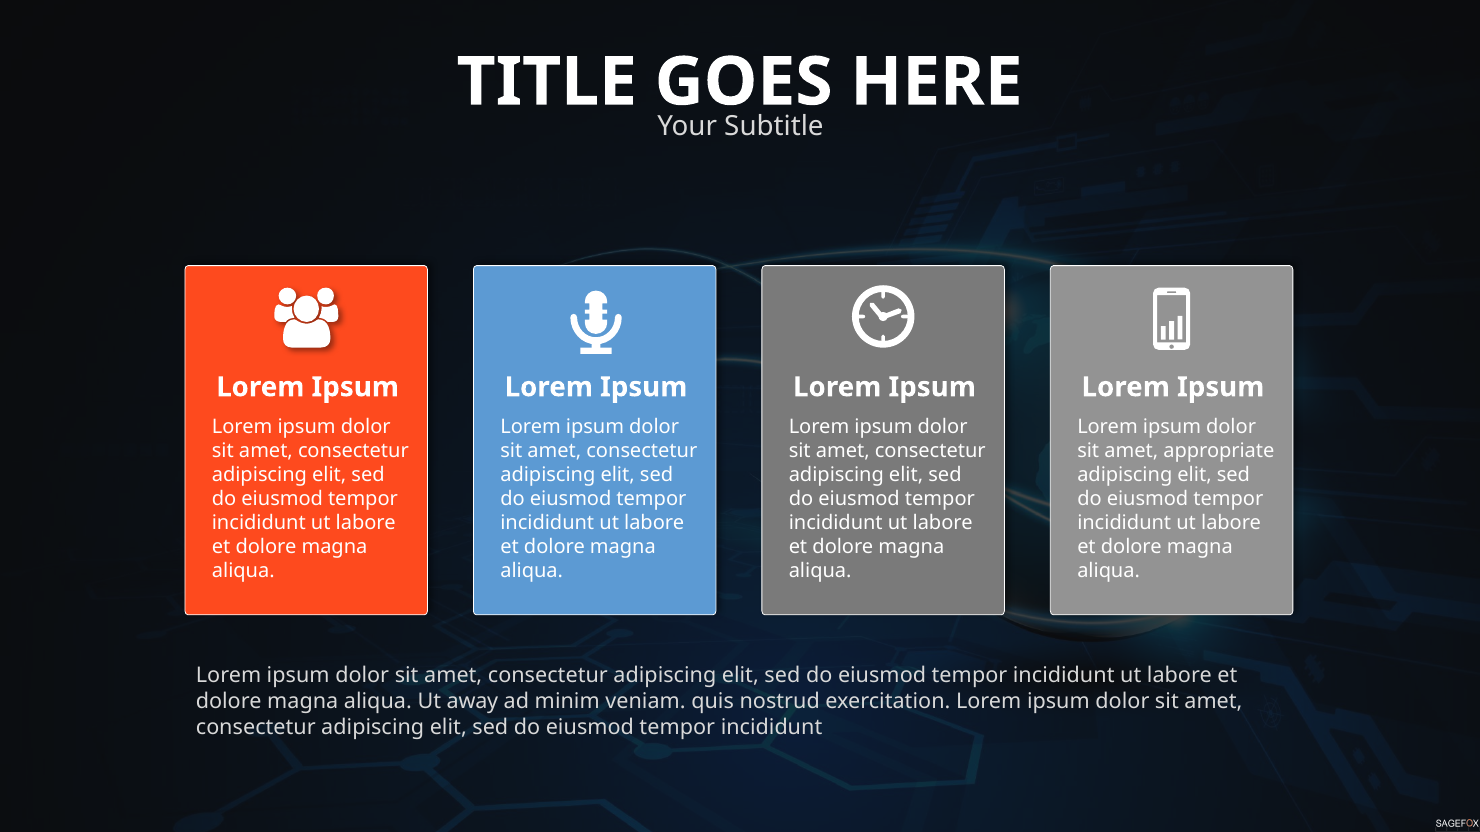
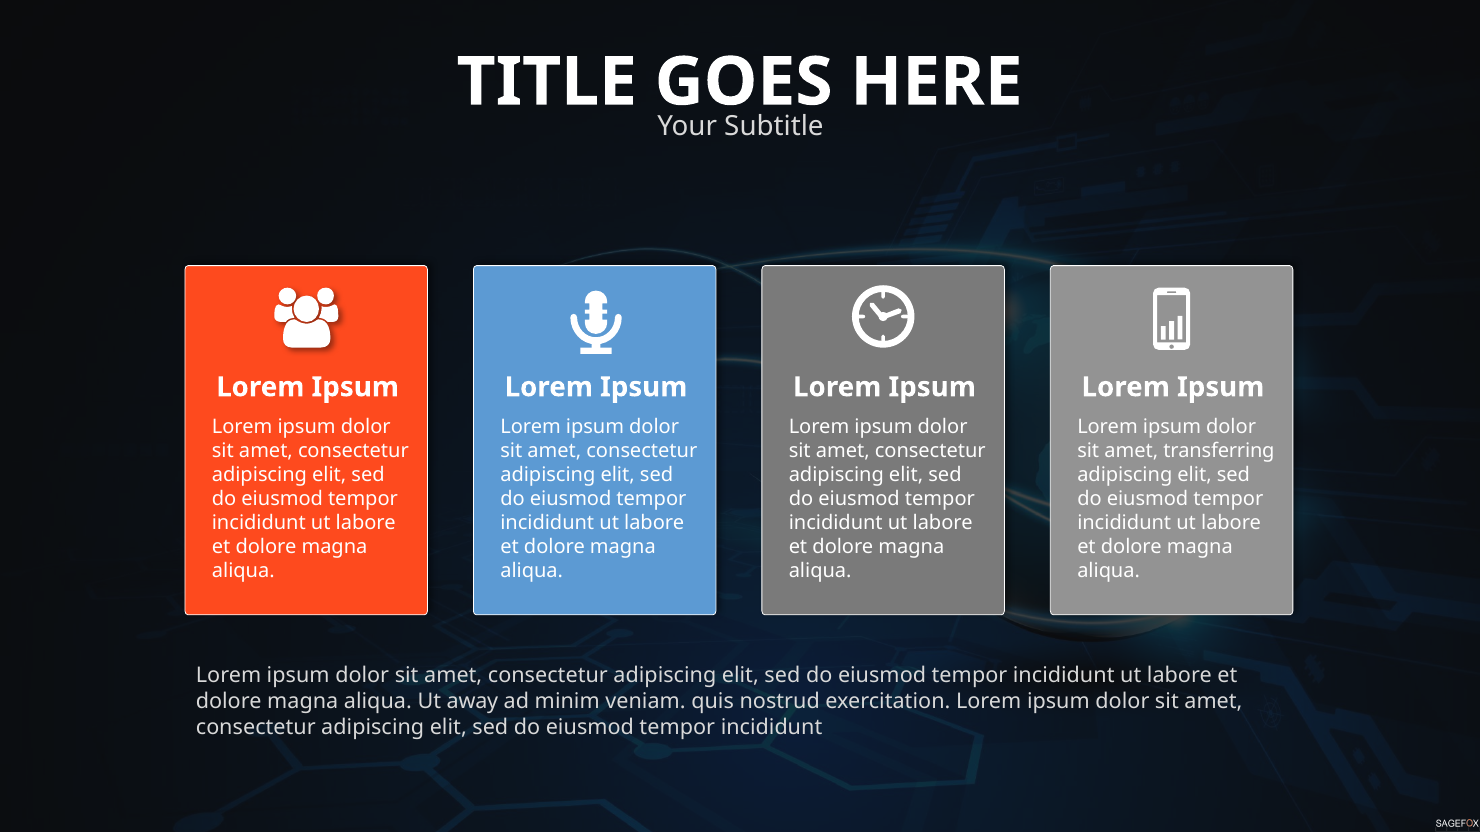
appropriate: appropriate -> transferring
